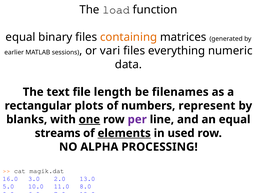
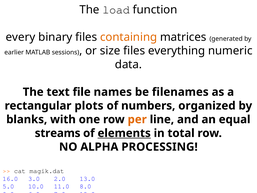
equal at (21, 37): equal -> every
vari: vari -> size
length: length -> names
represent: represent -> organized
one underline: present -> none
per colour: purple -> orange
used: used -> total
